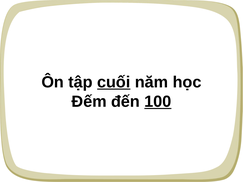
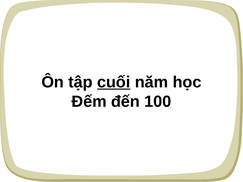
100 underline: present -> none
